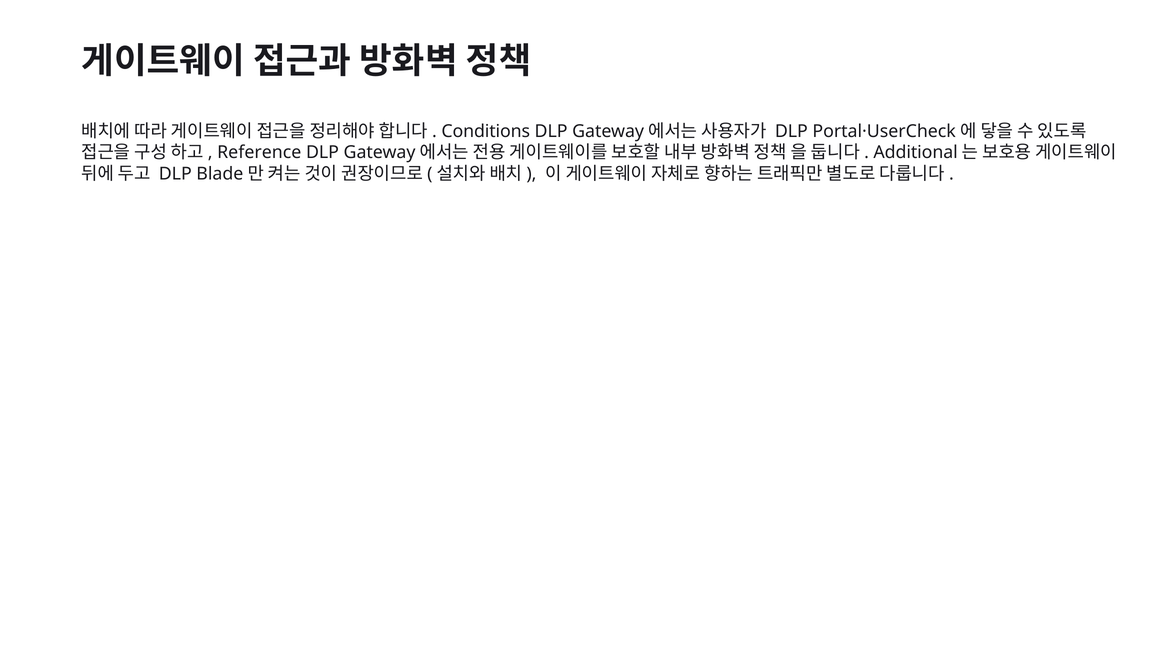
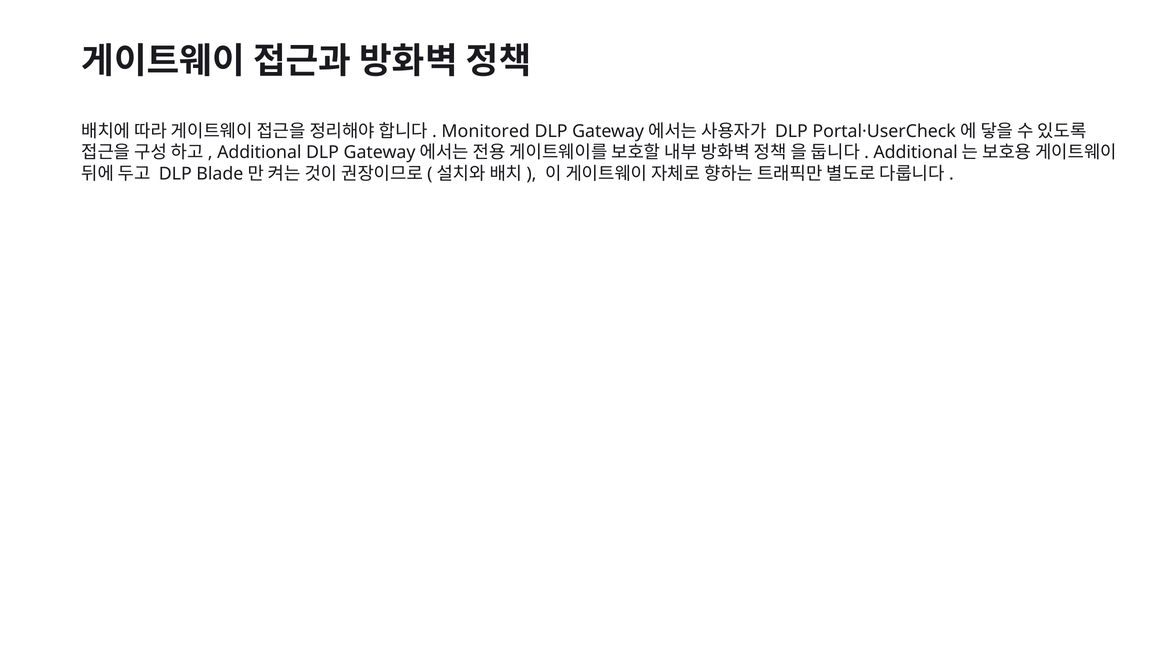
Conditions: Conditions -> Monitored
Reference at (259, 153): Reference -> Additional
